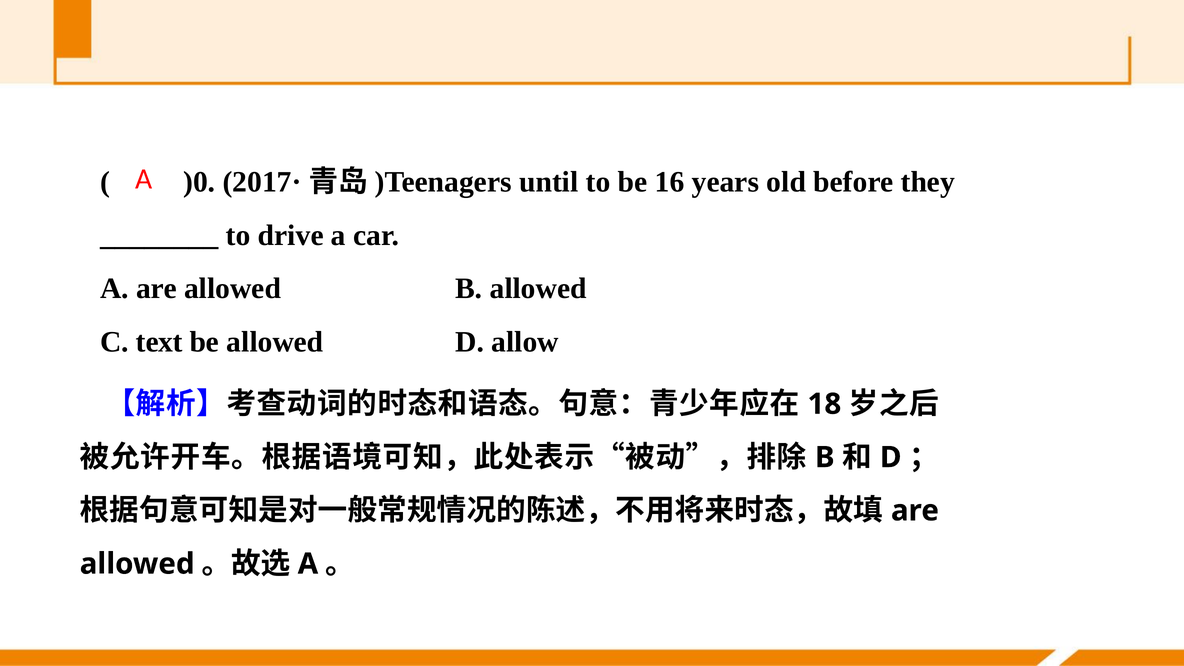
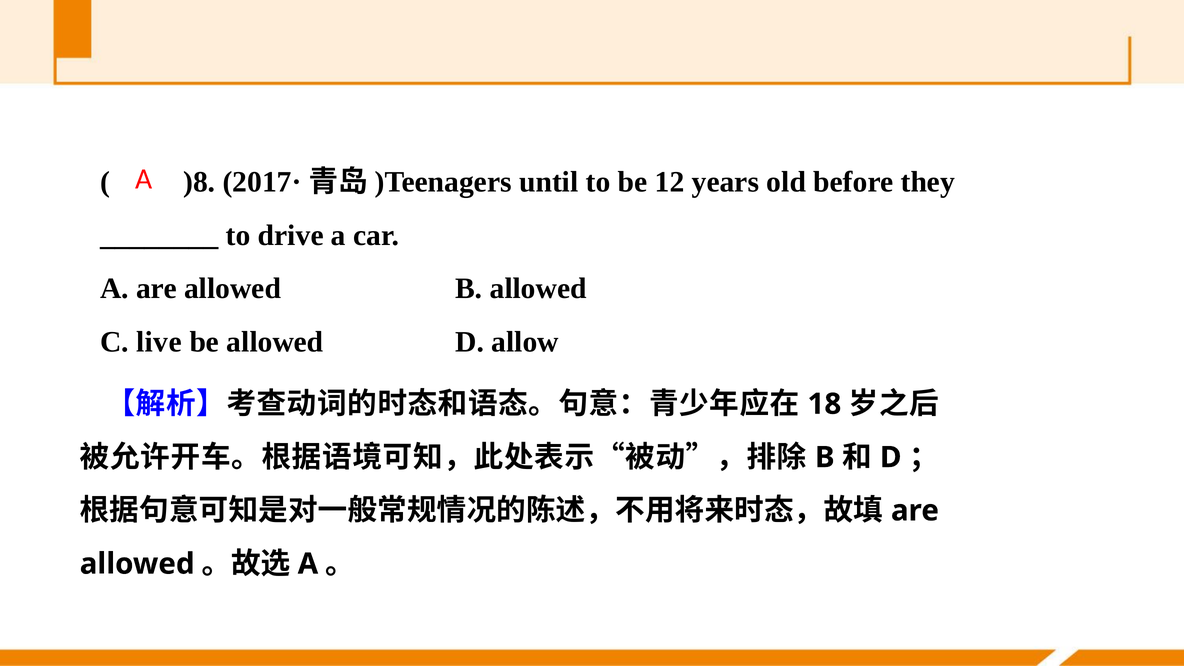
)0: )0 -> )8
16: 16 -> 12
text: text -> live
